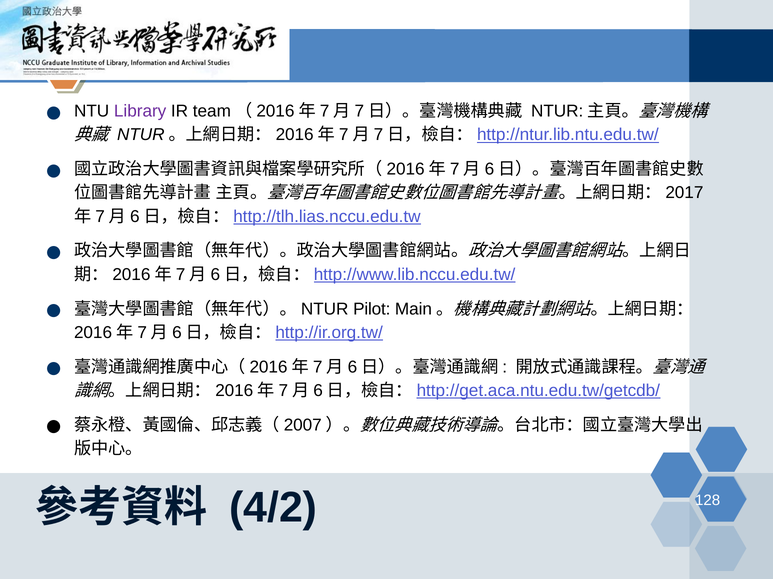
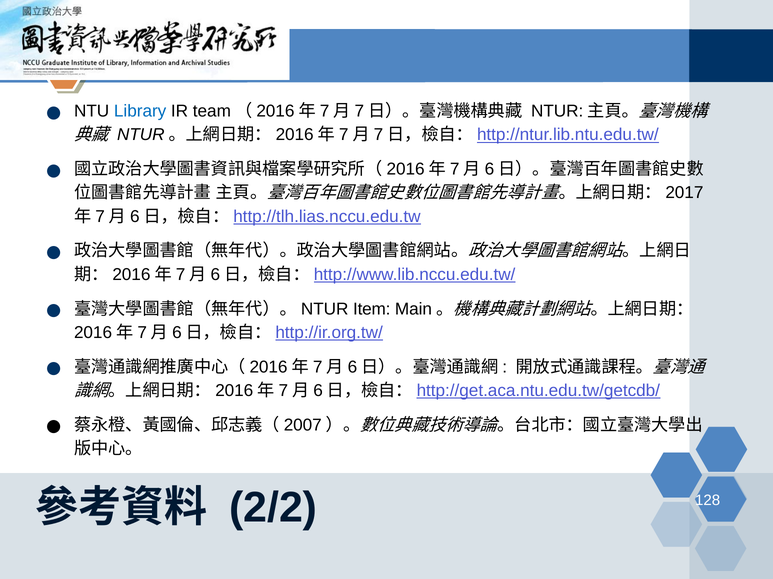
Library colour: purple -> blue
Pilot: Pilot -> Item
4/2: 4/2 -> 2/2
